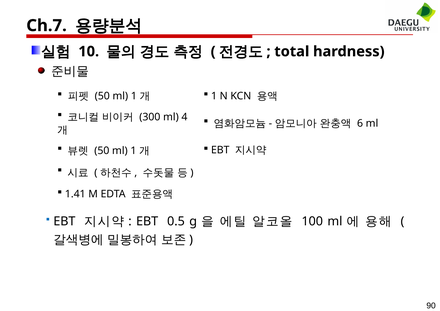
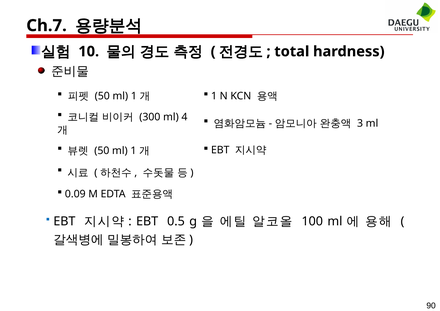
6: 6 -> 3
1.41: 1.41 -> 0.09
